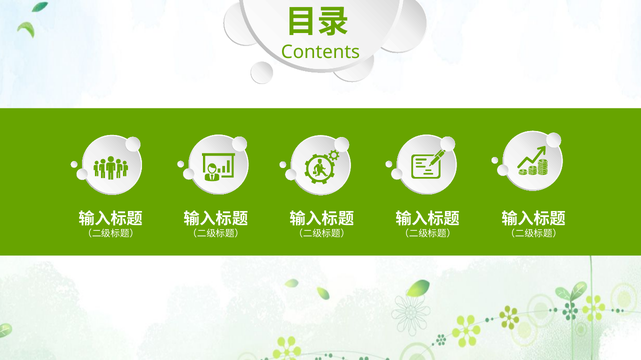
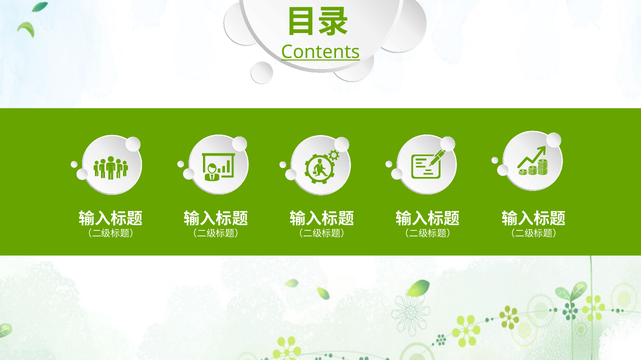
Contents underline: none -> present
